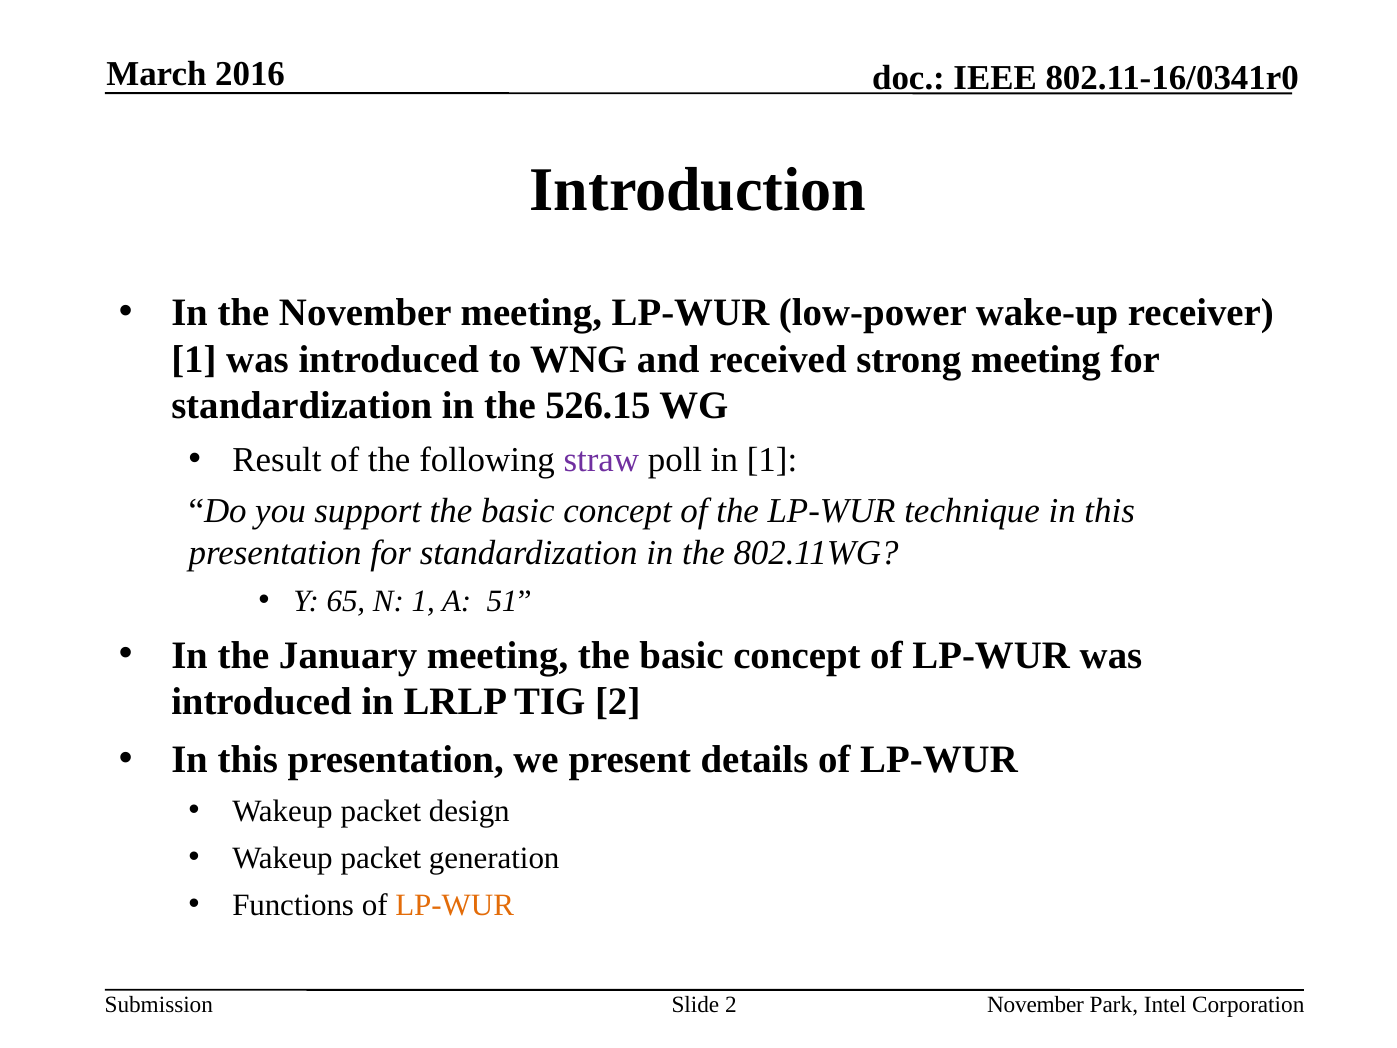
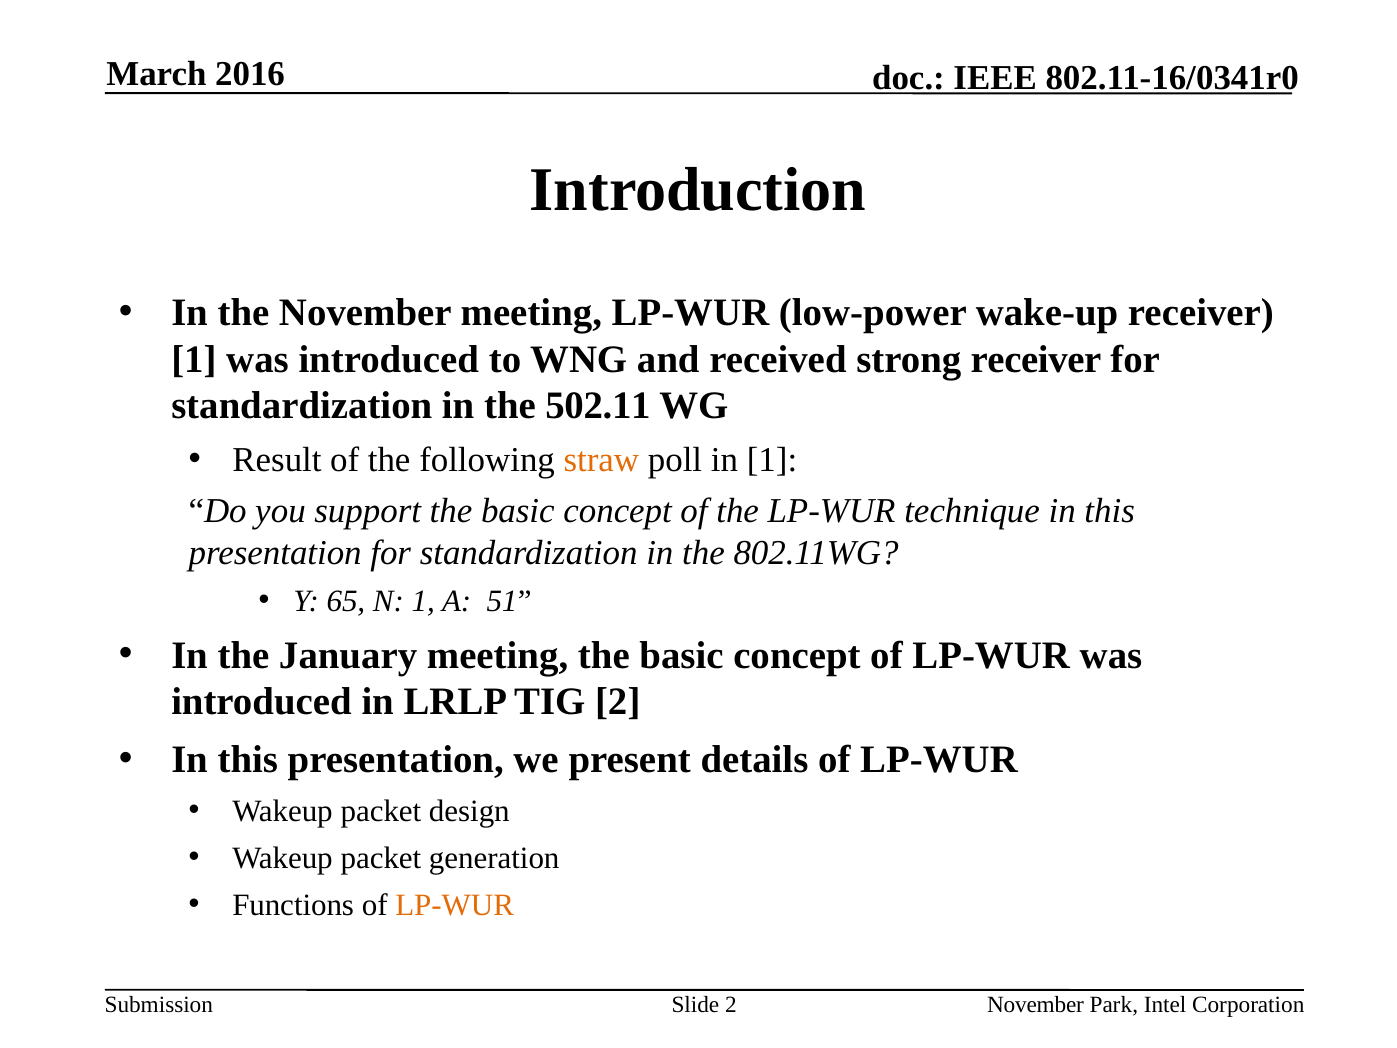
strong meeting: meeting -> receiver
526.15: 526.15 -> 502.11
straw colour: purple -> orange
